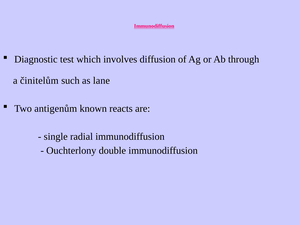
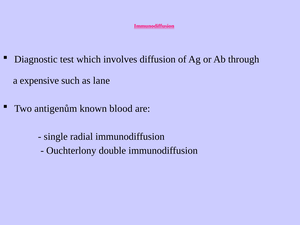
činitelům: činitelům -> expensive
reacts: reacts -> blood
